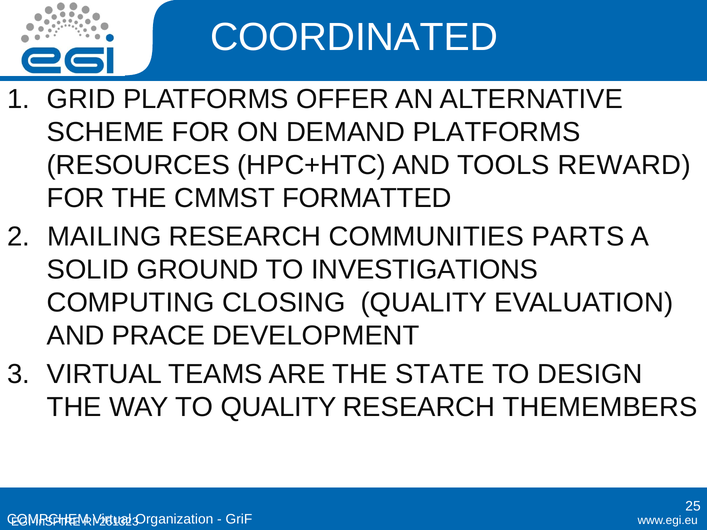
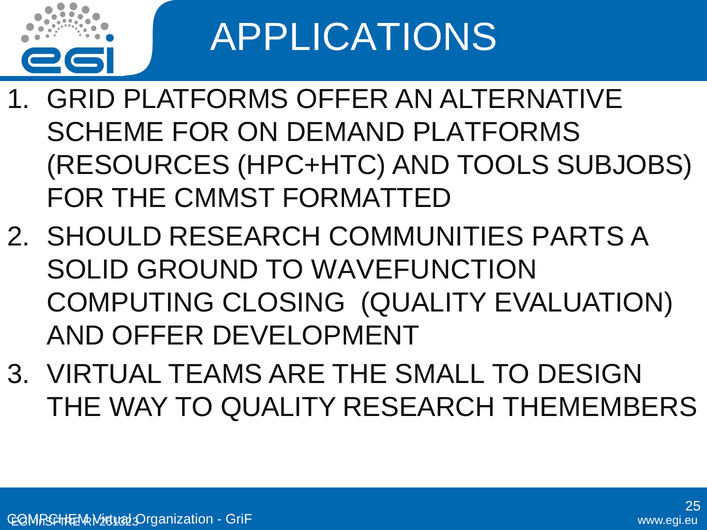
COORDINATED: COORDINATED -> APPLICATIONS
REWARD: REWARD -> SUBJOBS
MAILING: MAILING -> SHOULD
INVESTIGATIONS: INVESTIGATIONS -> WAVEFUNCTION
AND PRACE: PRACE -> OFFER
STATE: STATE -> SMALL
